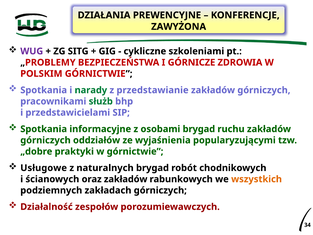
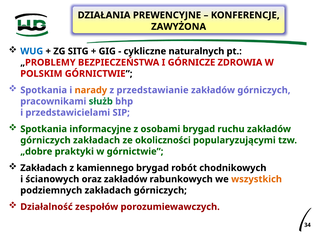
WUG colour: purple -> blue
szkoleniami: szkoleniami -> naturalnych
narady colour: green -> orange
górniczych oddziałów: oddziałów -> zakładach
wyjaśnienia: wyjaśnienia -> okoliczności
Usługowe at (44, 168): Usługowe -> Zakładach
naturalnych: naturalnych -> kamiennego
